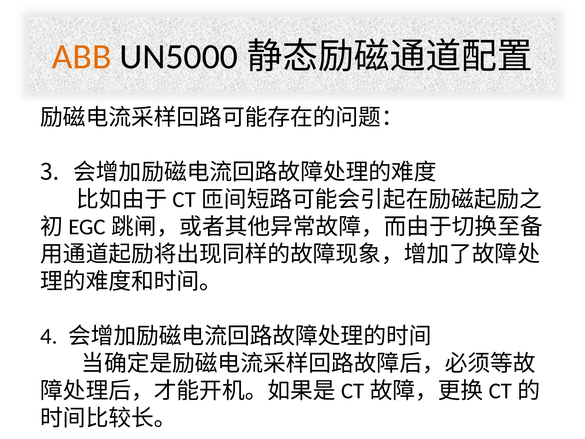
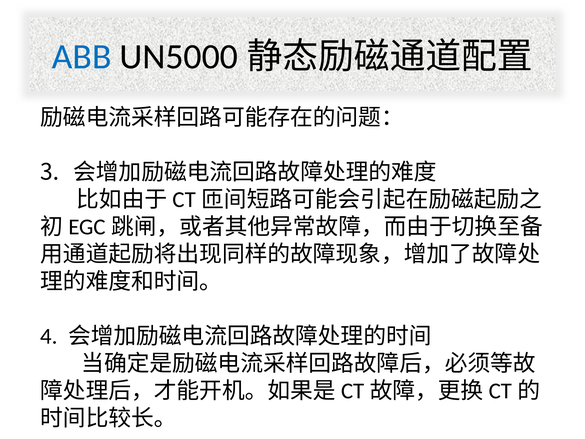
ABB colour: orange -> blue
